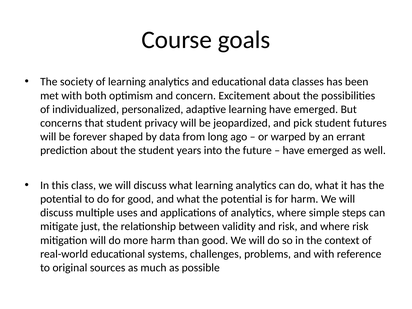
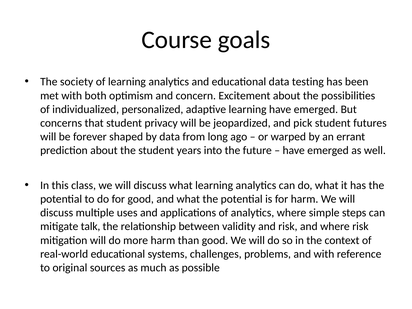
classes: classes -> testing
just: just -> talk
